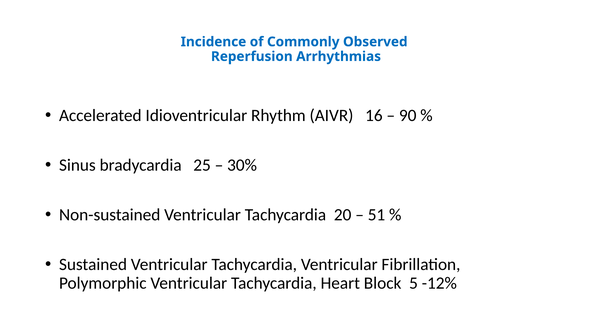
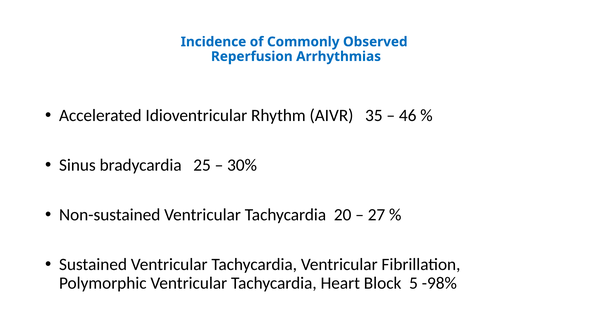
16: 16 -> 35
90: 90 -> 46
51: 51 -> 27
-12%: -12% -> -98%
